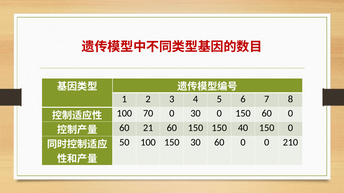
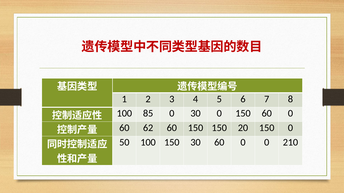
70: 70 -> 85
21: 21 -> 62
40: 40 -> 20
